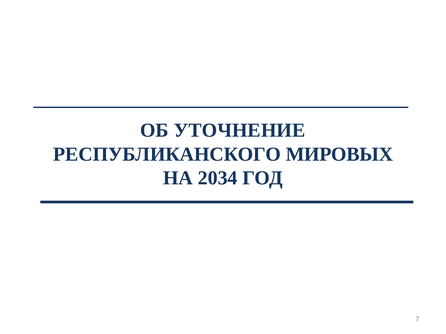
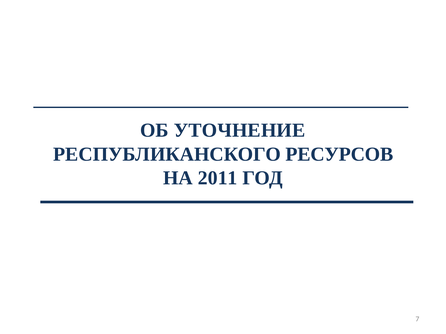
МИРОВЫХ: МИРОВЫХ -> РЕСУРСОВ
2034: 2034 -> 2011
